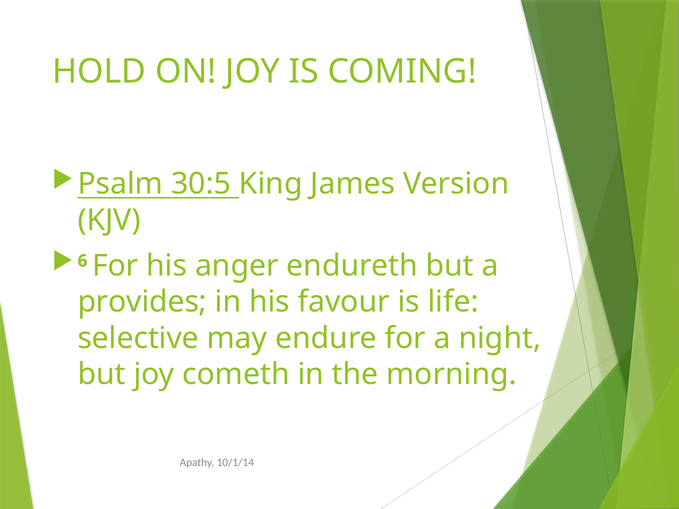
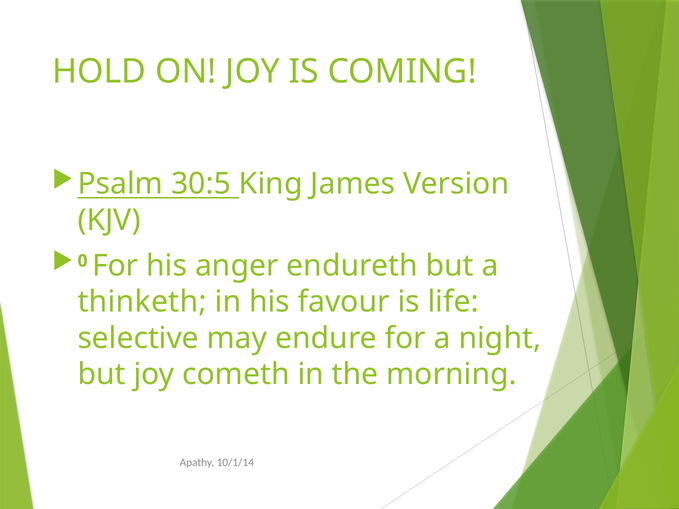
6: 6 -> 0
provides: provides -> thinketh
